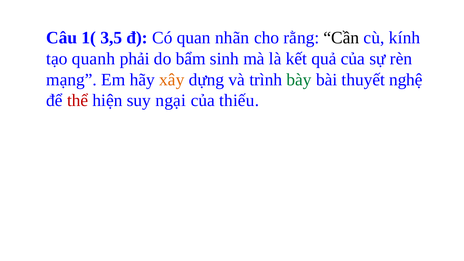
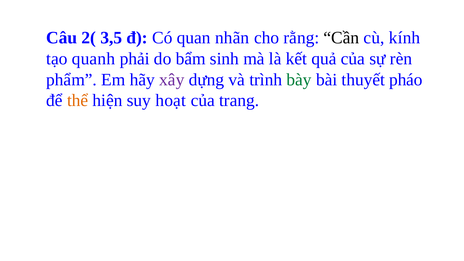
1(: 1( -> 2(
mạng: mạng -> phẩm
xây colour: orange -> purple
nghệ: nghệ -> pháo
thể colour: red -> orange
ngại: ngại -> hoạt
thiếu: thiếu -> trang
